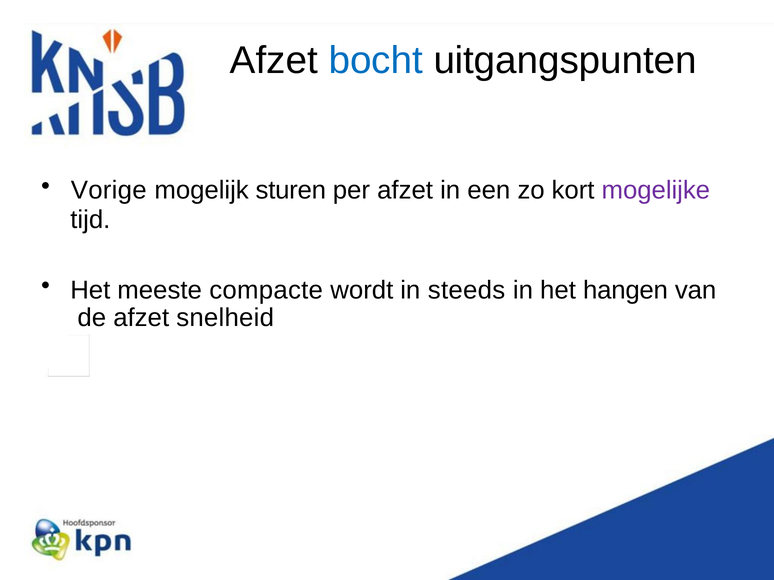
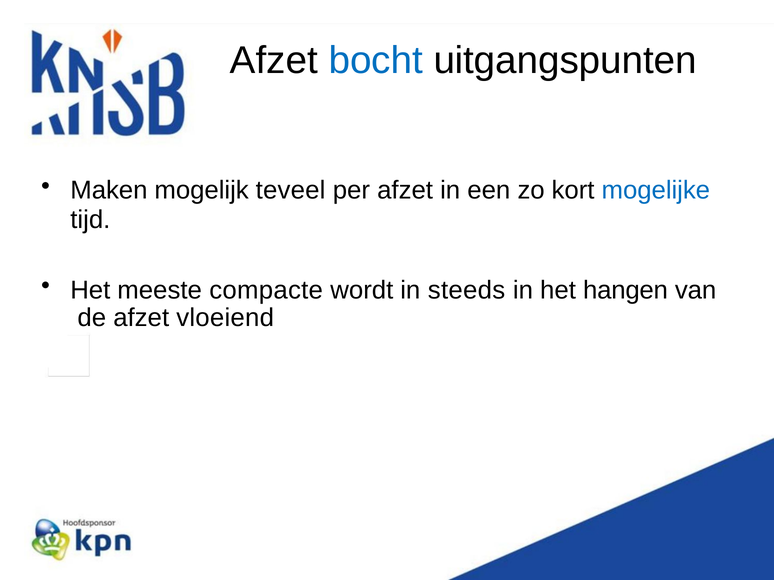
Vorige: Vorige -> Maken
sturen: sturen -> teveel
mogelijke colour: purple -> blue
snelheid: snelheid -> vloeiend
